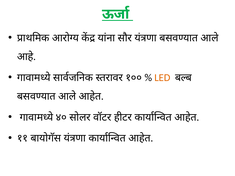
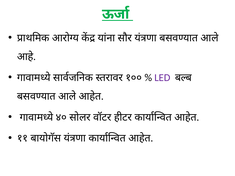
LED colour: orange -> purple
